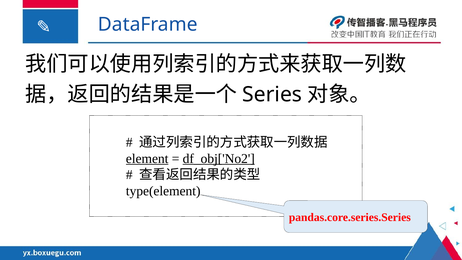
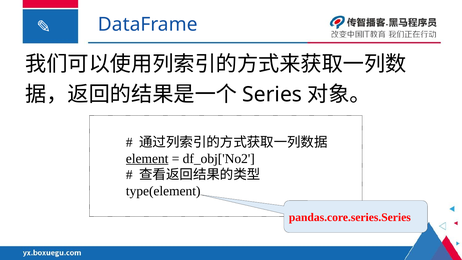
df_obj['No2 underline: present -> none
